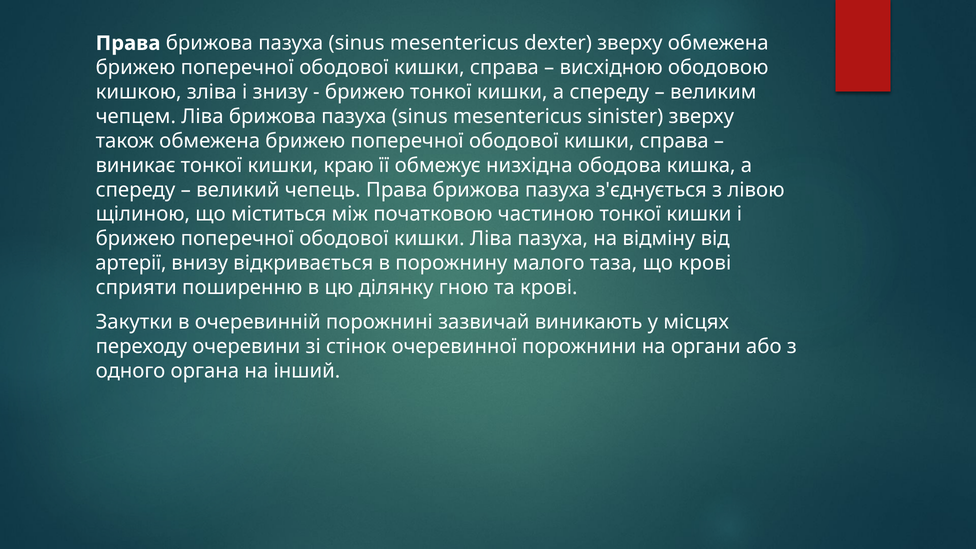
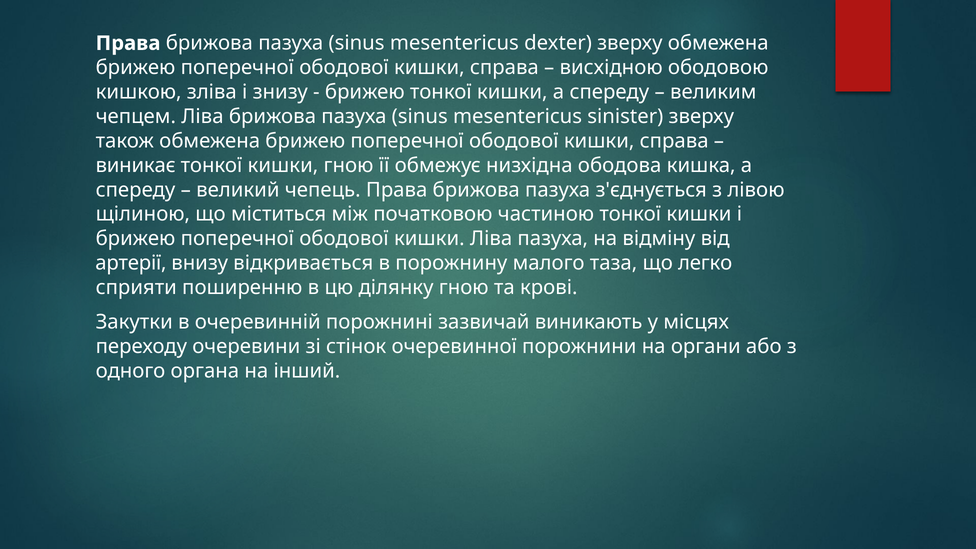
кишки краю: краю -> гною
що крові: крові -> легко
